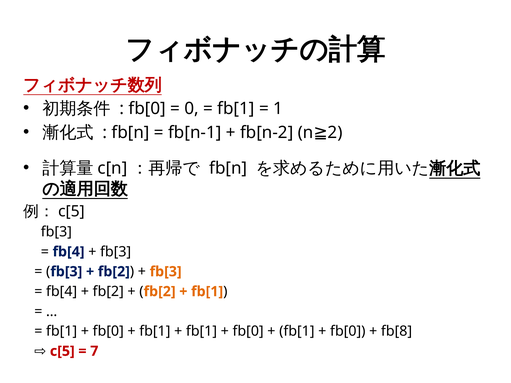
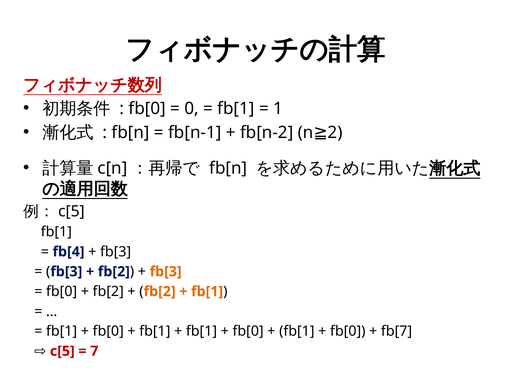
fb[3 at (56, 232): fb[3 -> fb[1
fb[4 at (62, 292): fb[4 -> fb[0
fb[8: fb[8 -> fb[7
